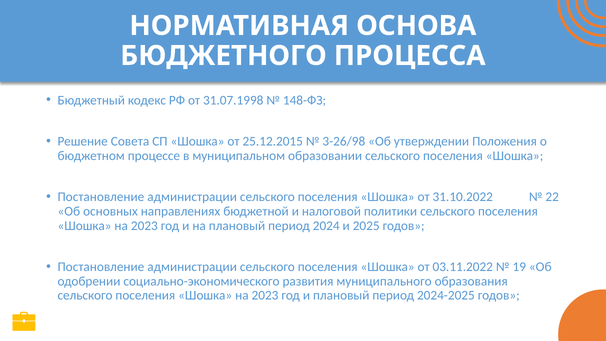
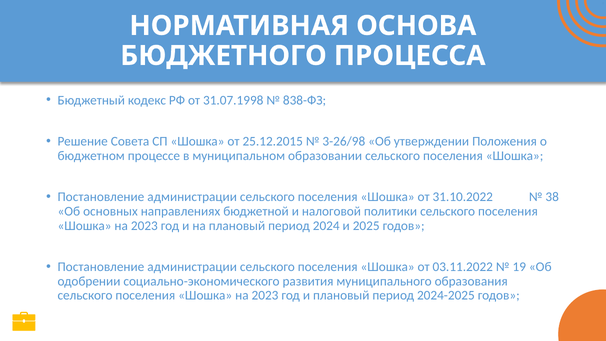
148-ФЗ: 148-ФЗ -> 838-ФЗ
22: 22 -> 38
